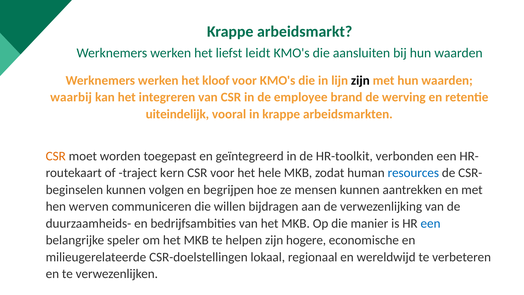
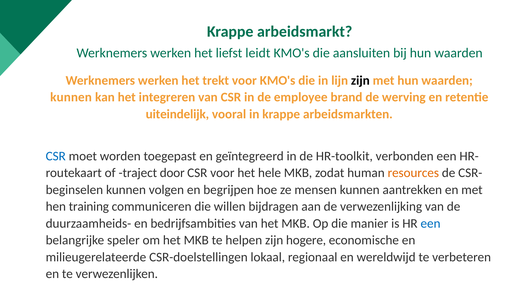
kloof: kloof -> trekt
waarbij at (71, 97): waarbij -> kunnen
CSR at (56, 156) colour: orange -> blue
kern: kern -> door
resources colour: blue -> orange
werven: werven -> training
